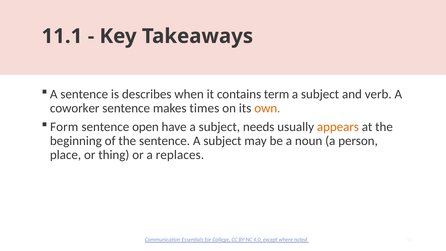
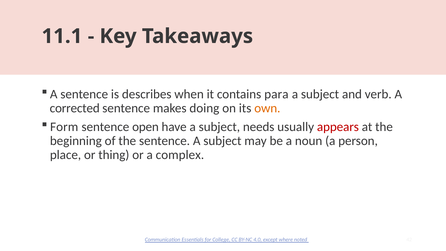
term: term -> para
coworker: coworker -> corrected
times: times -> doing
appears colour: orange -> red
replaces: replaces -> complex
